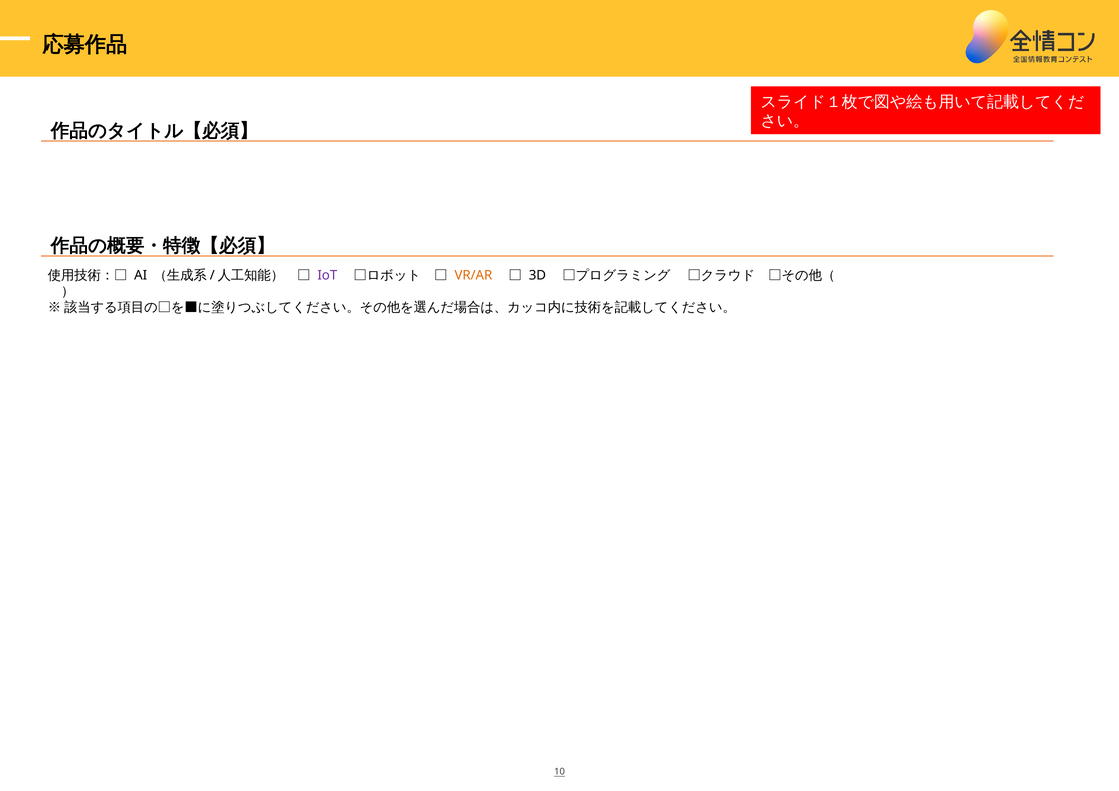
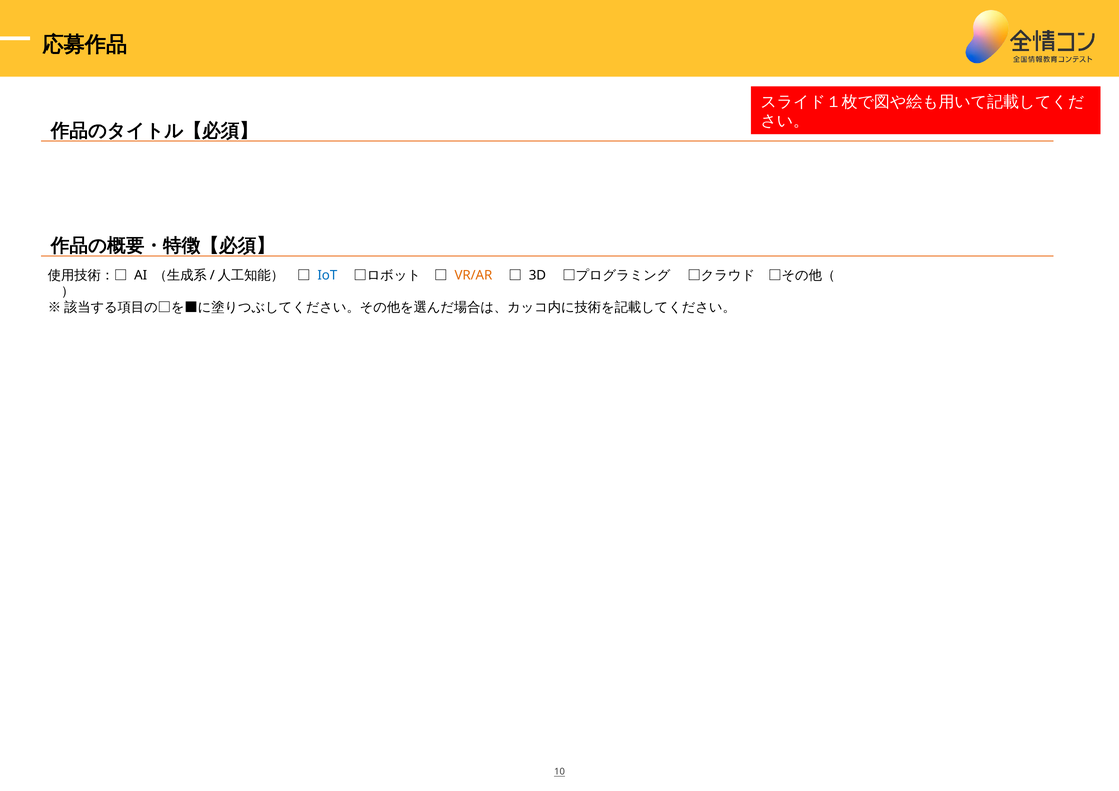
IoT colour: purple -> blue
